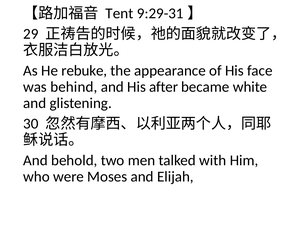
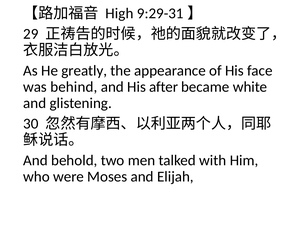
Tent: Tent -> High
rebuke: rebuke -> greatly
